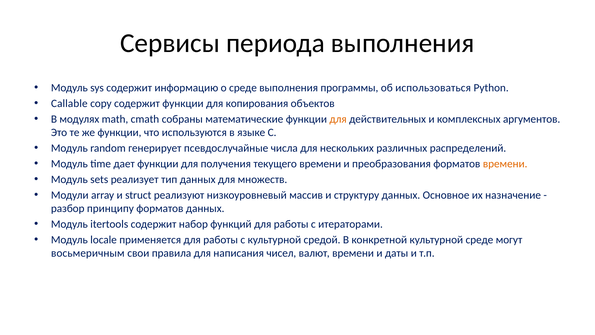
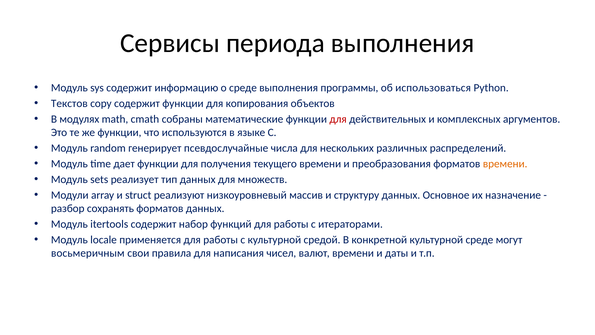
Callable: Callable -> Текстов
для at (338, 119) colour: orange -> red
принципу: принципу -> сохранять
